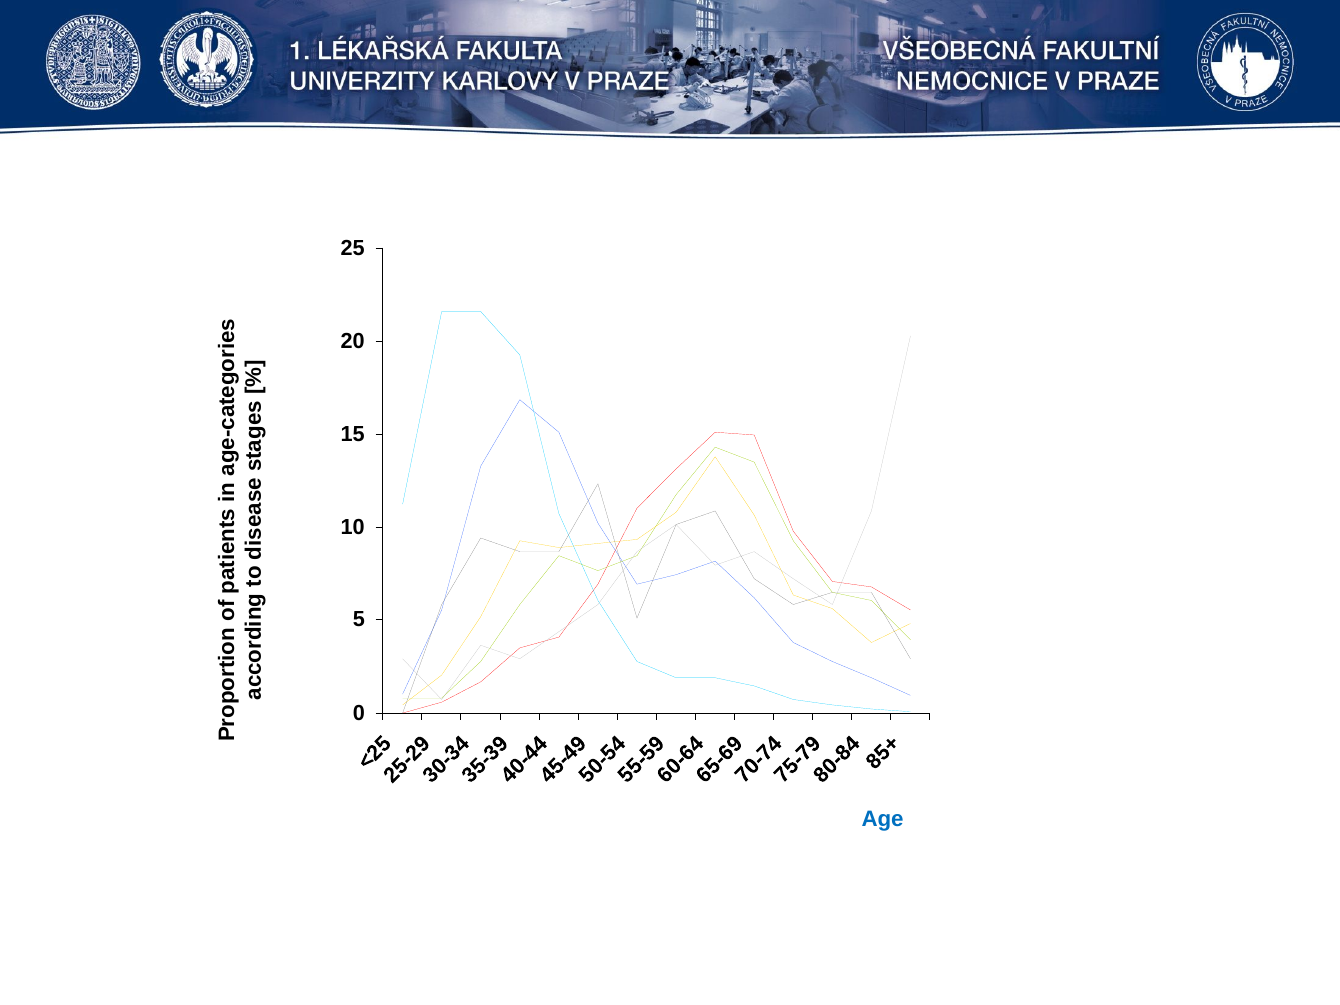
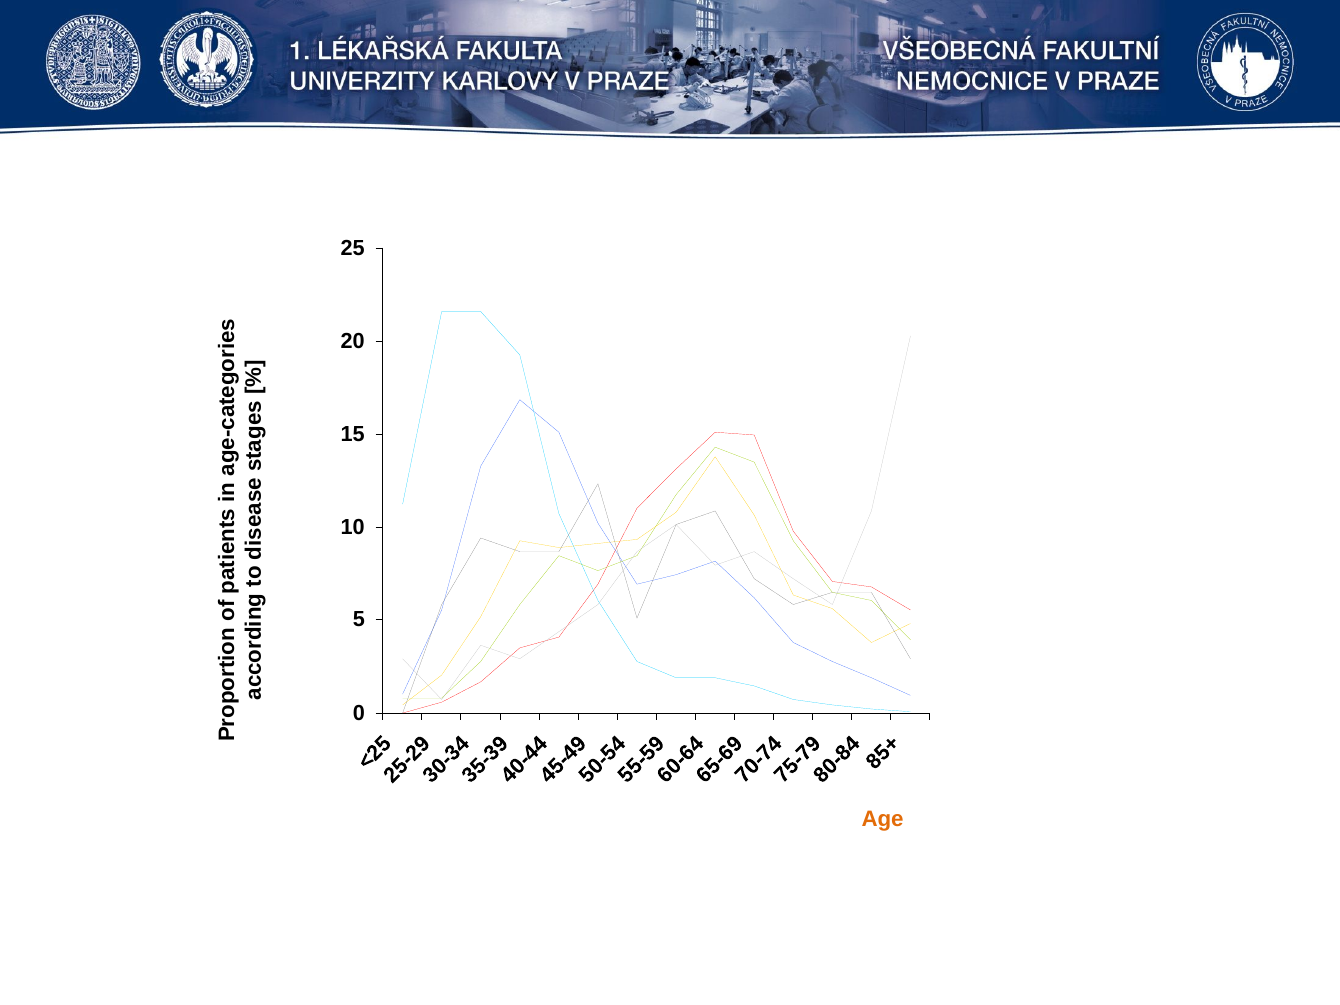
Age colour: blue -> orange
